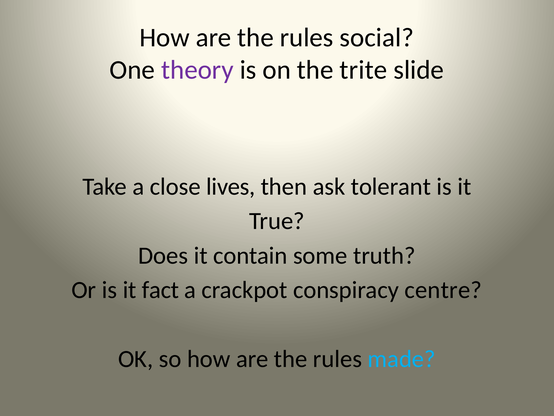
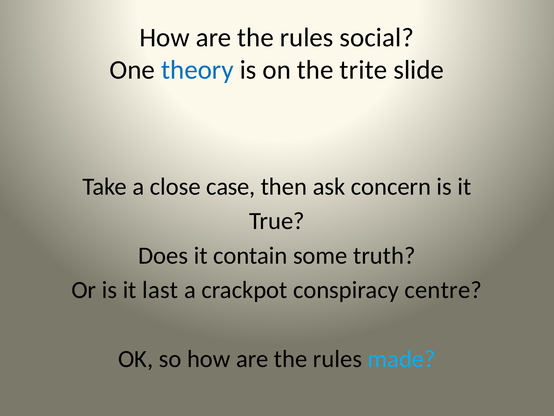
theory colour: purple -> blue
lives: lives -> case
tolerant: tolerant -> concern
fact: fact -> last
